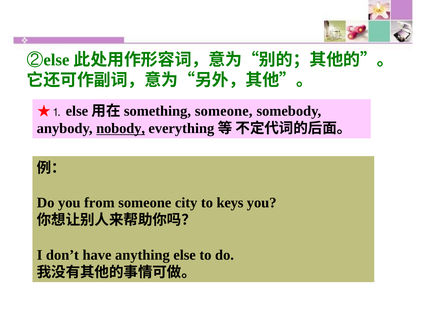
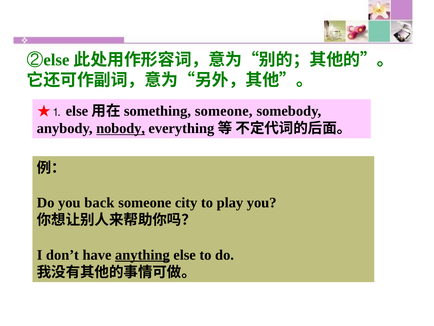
from: from -> back
keys: keys -> play
anything underline: none -> present
